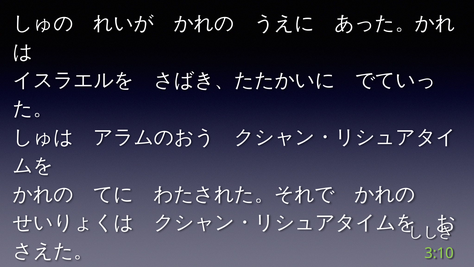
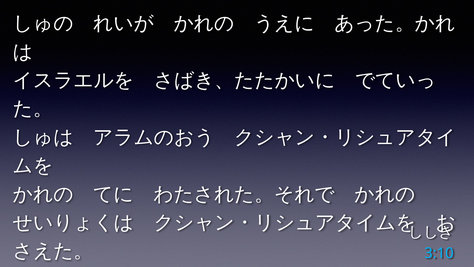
3:10 colour: light green -> light blue
